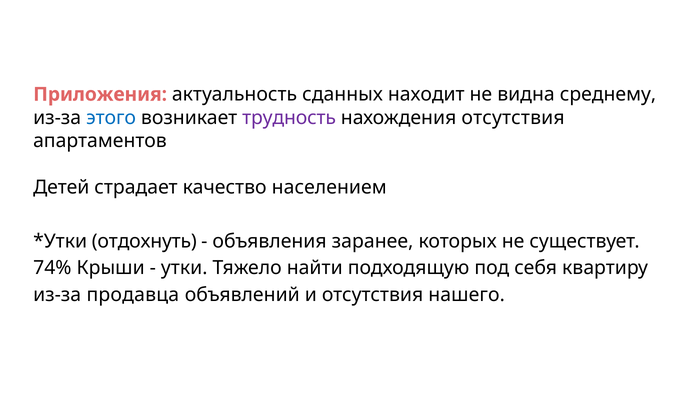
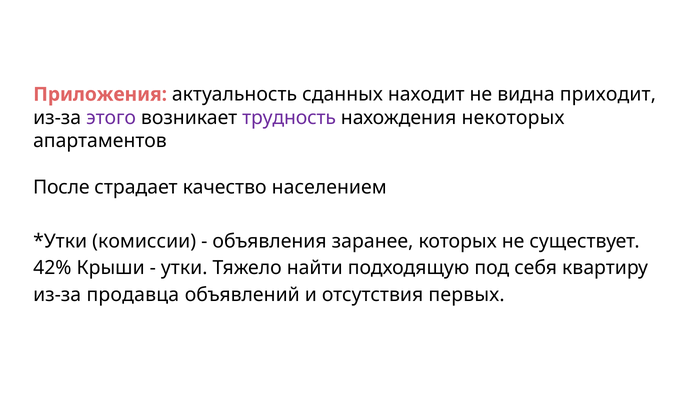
среднему: среднему -> приходит
этого colour: blue -> purple
нахождения отсутствия: отсутствия -> некоторых
Детей: Детей -> После
отдохнуть: отдохнуть -> комиссии
74%: 74% -> 42%
нашего: нашего -> первых
